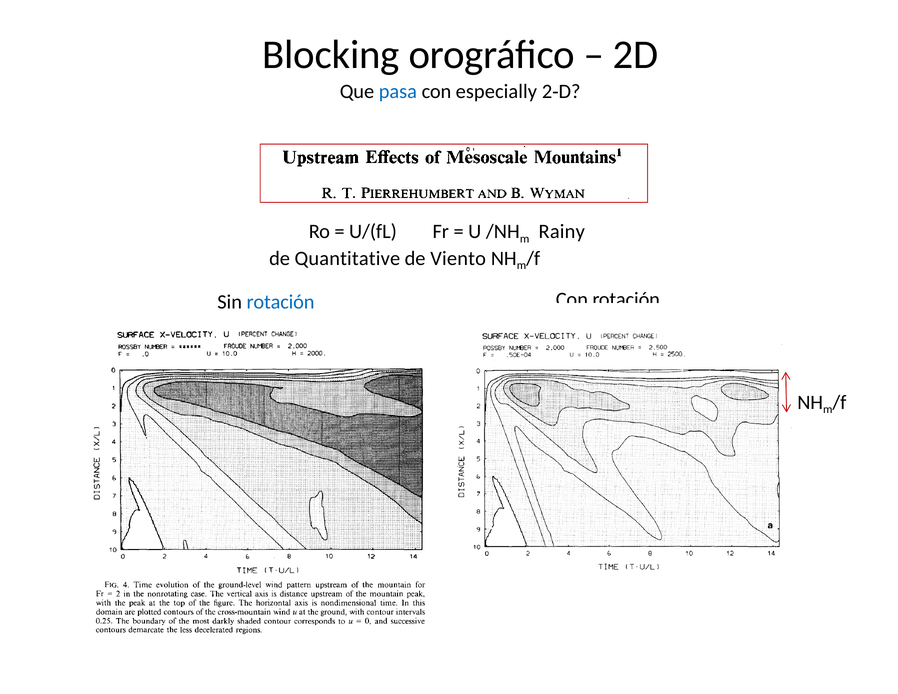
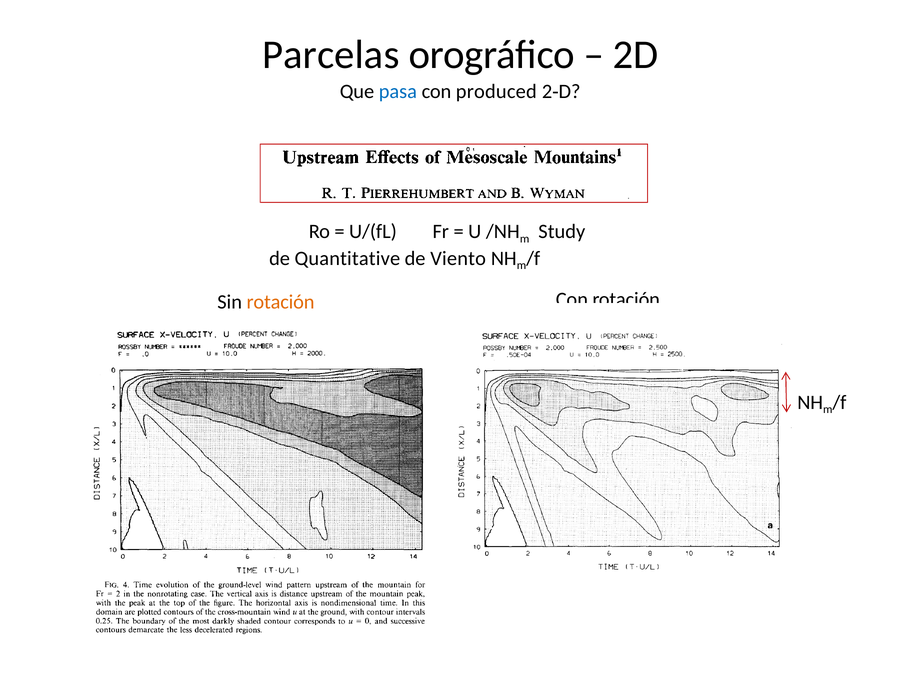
Blocking: Blocking -> Parcelas
especially: especially -> produced
Rainy: Rainy -> Study
rotación at (281, 302) colour: blue -> orange
